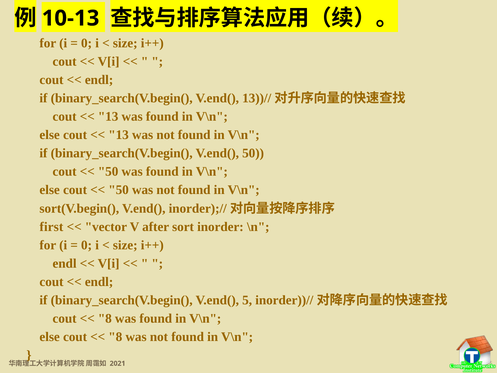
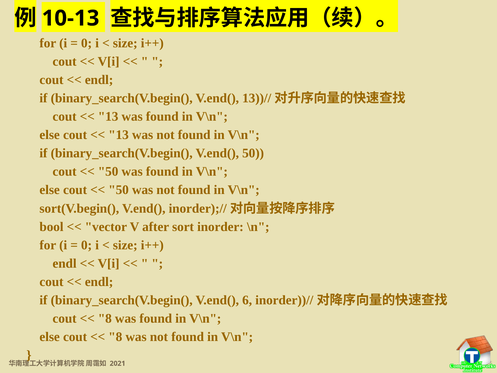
first: first -> bool
5: 5 -> 6
